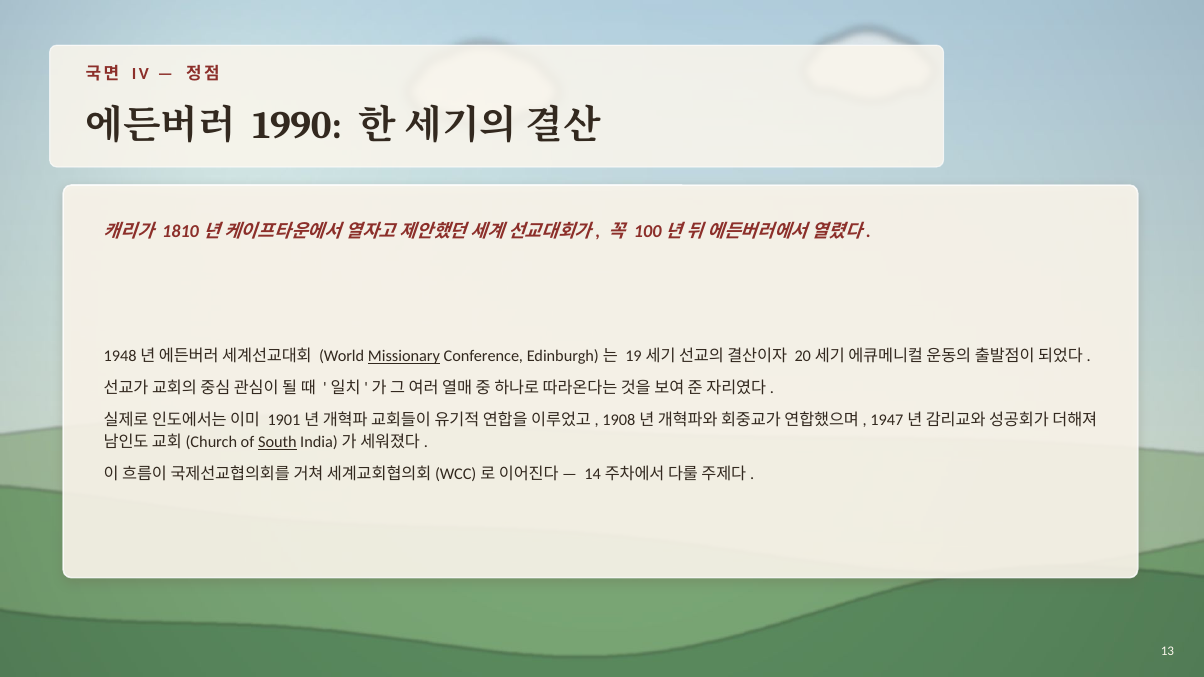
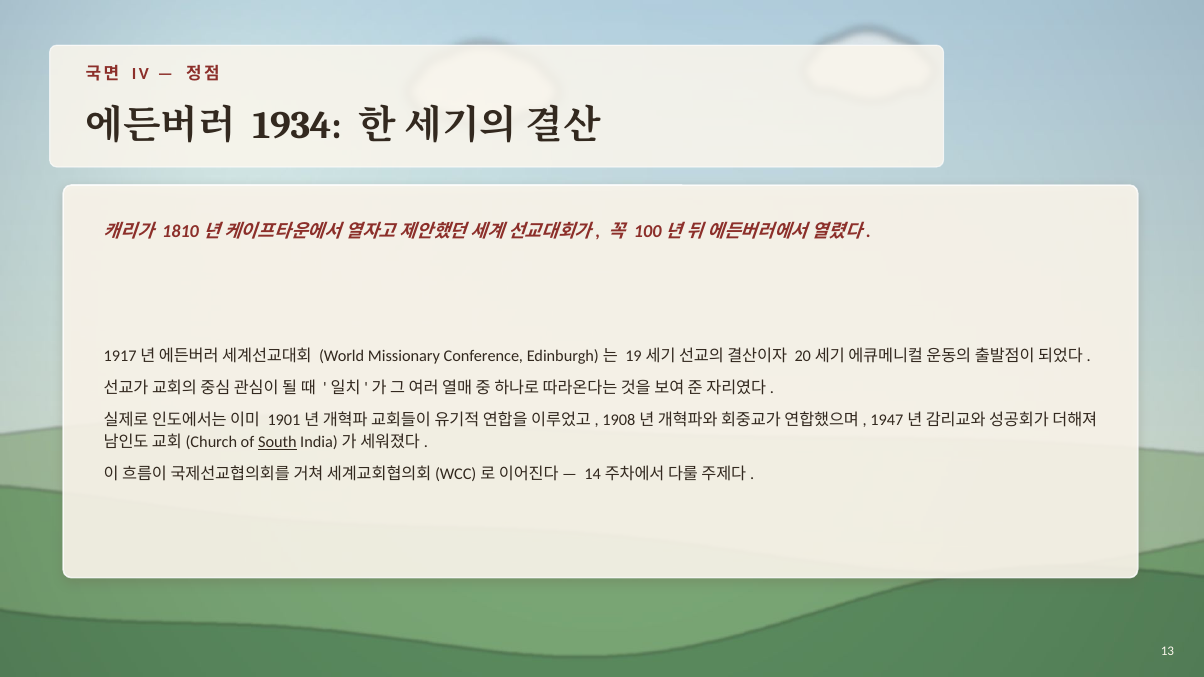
1990: 1990 -> 1934
1948: 1948 -> 1917
Missionary underline: present -> none
